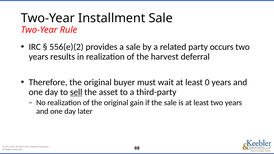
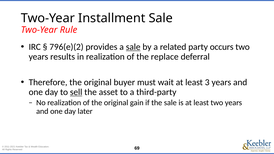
556(e)(2: 556(e)(2 -> 796(e)(2
sale at (133, 47) underline: none -> present
harvest: harvest -> replace
0: 0 -> 3
